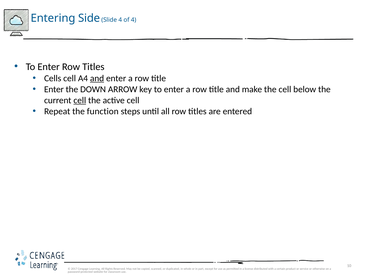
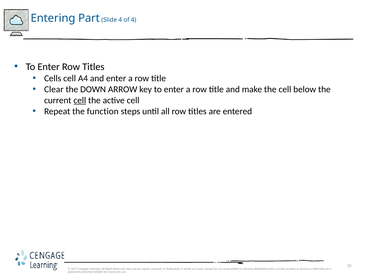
Entering Side: Side -> Part
and at (97, 78) underline: present -> none
Enter at (54, 89): Enter -> Clear
